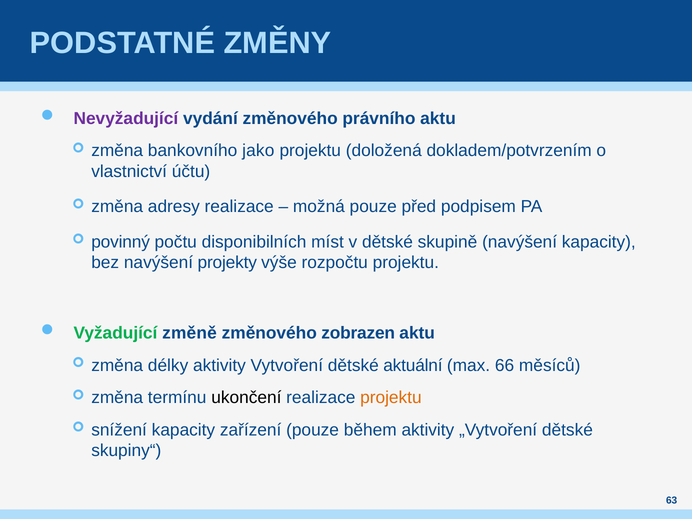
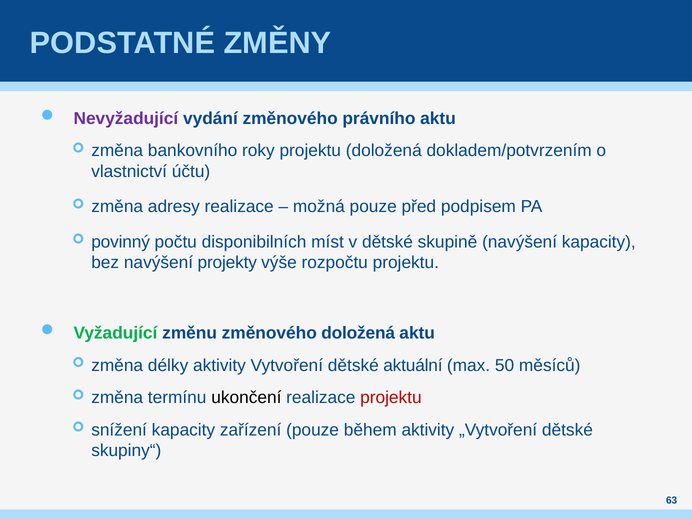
jako: jako -> roky
změně: změně -> změnu
změnového zobrazen: zobrazen -> doložená
66: 66 -> 50
projektu at (391, 398) colour: orange -> red
